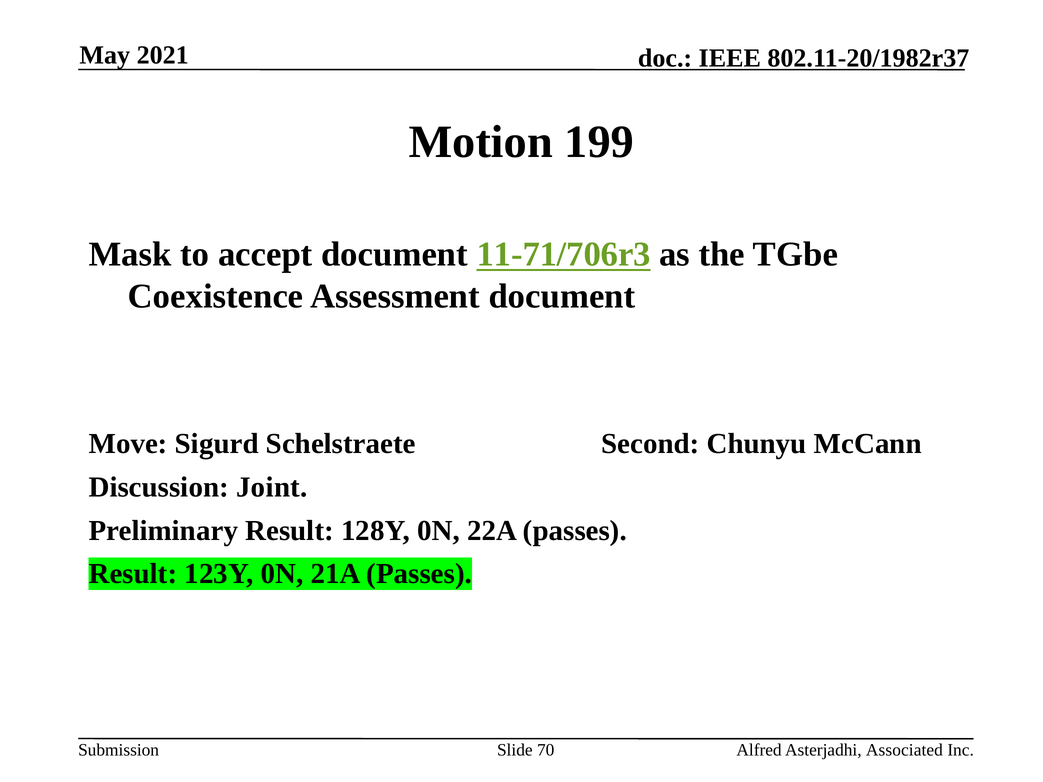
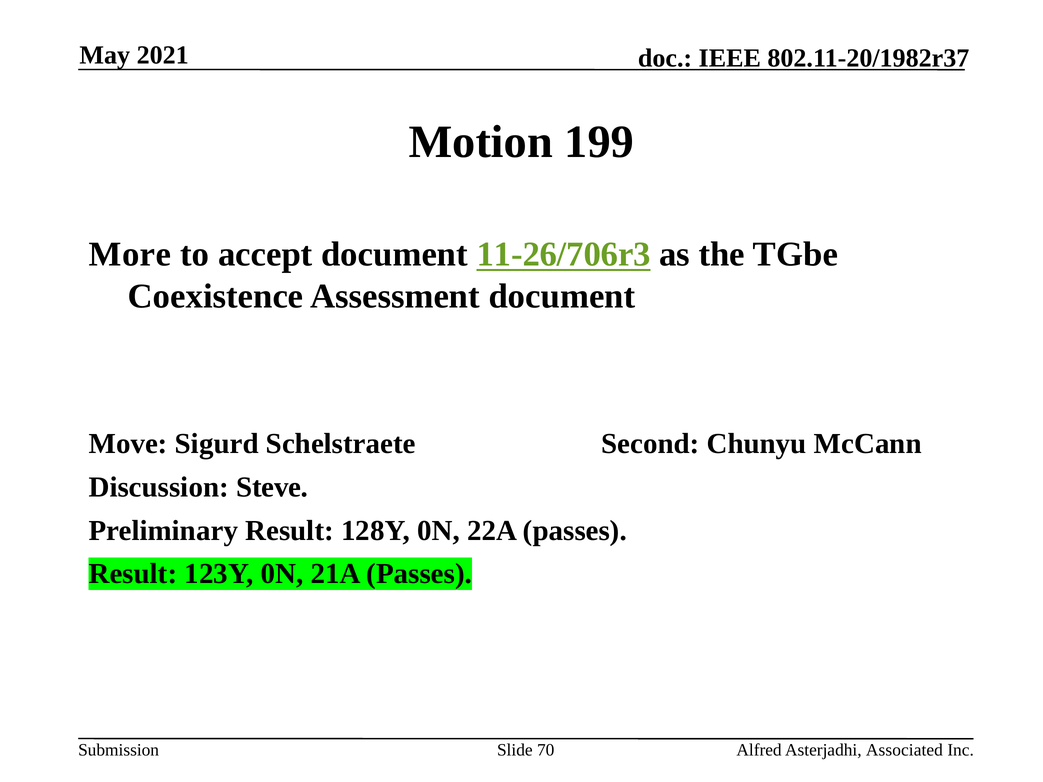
Mask: Mask -> More
11-71/706r3: 11-71/706r3 -> 11-26/706r3
Joint: Joint -> Steve
